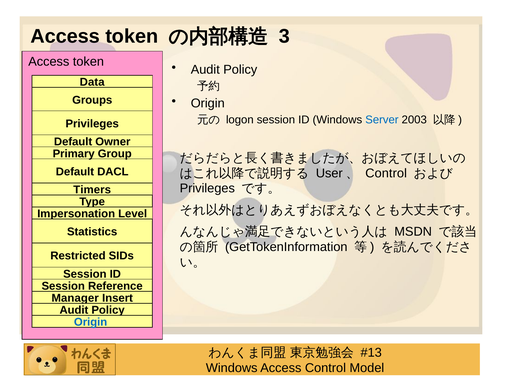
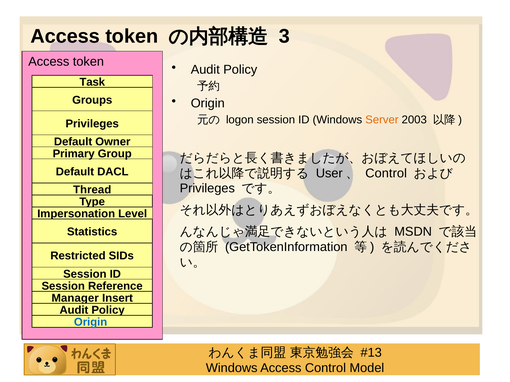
Data: Data -> Task
Server colour: blue -> orange
Timers: Timers -> Thread
